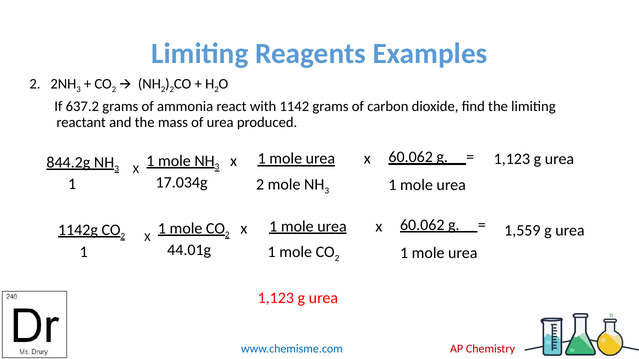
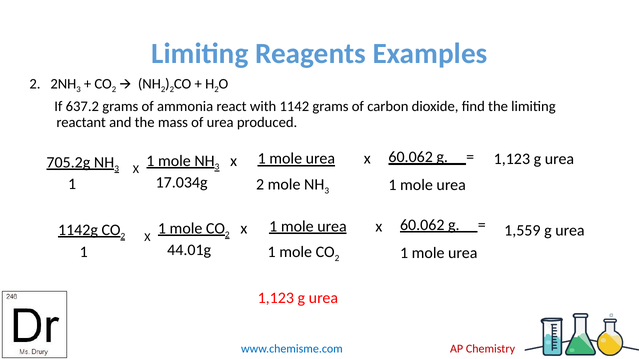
844.2g: 844.2g -> 705.2g
